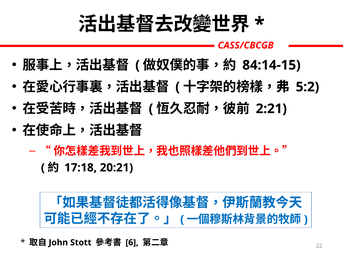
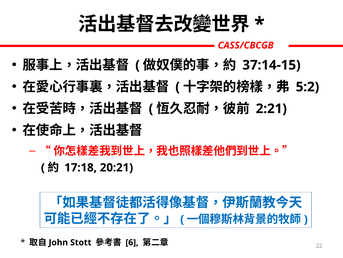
84:14-15: 84:14-15 -> 37:14-15
